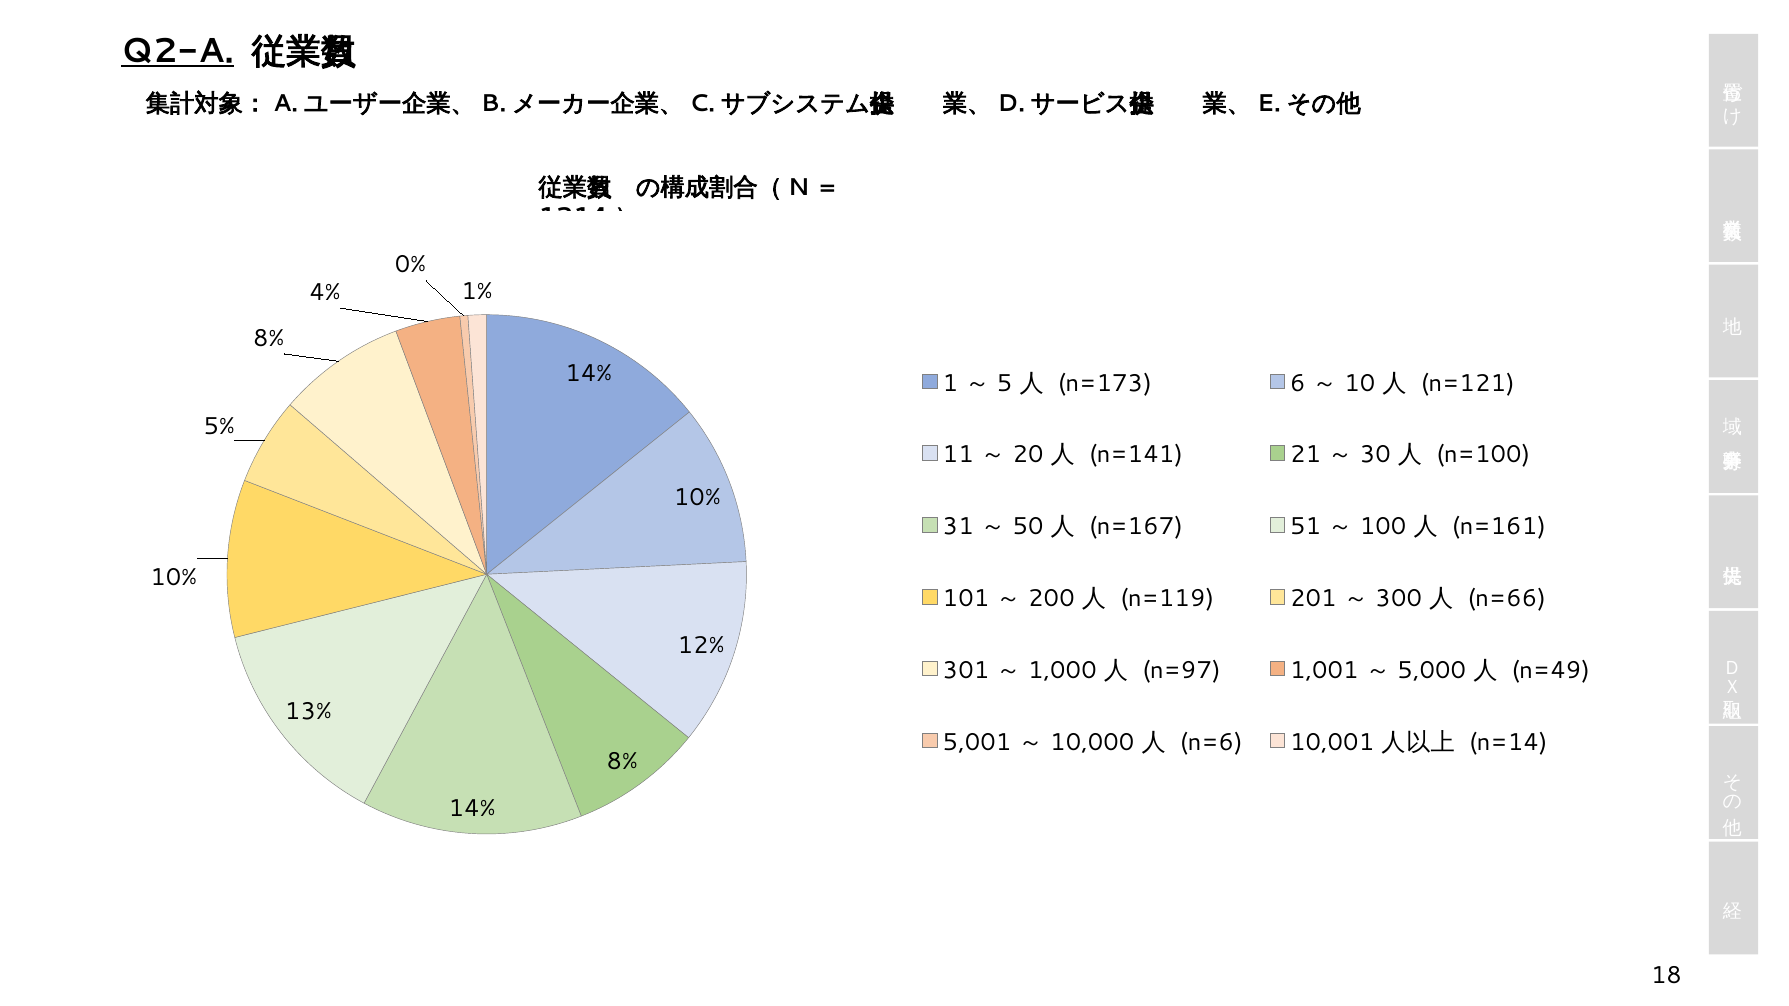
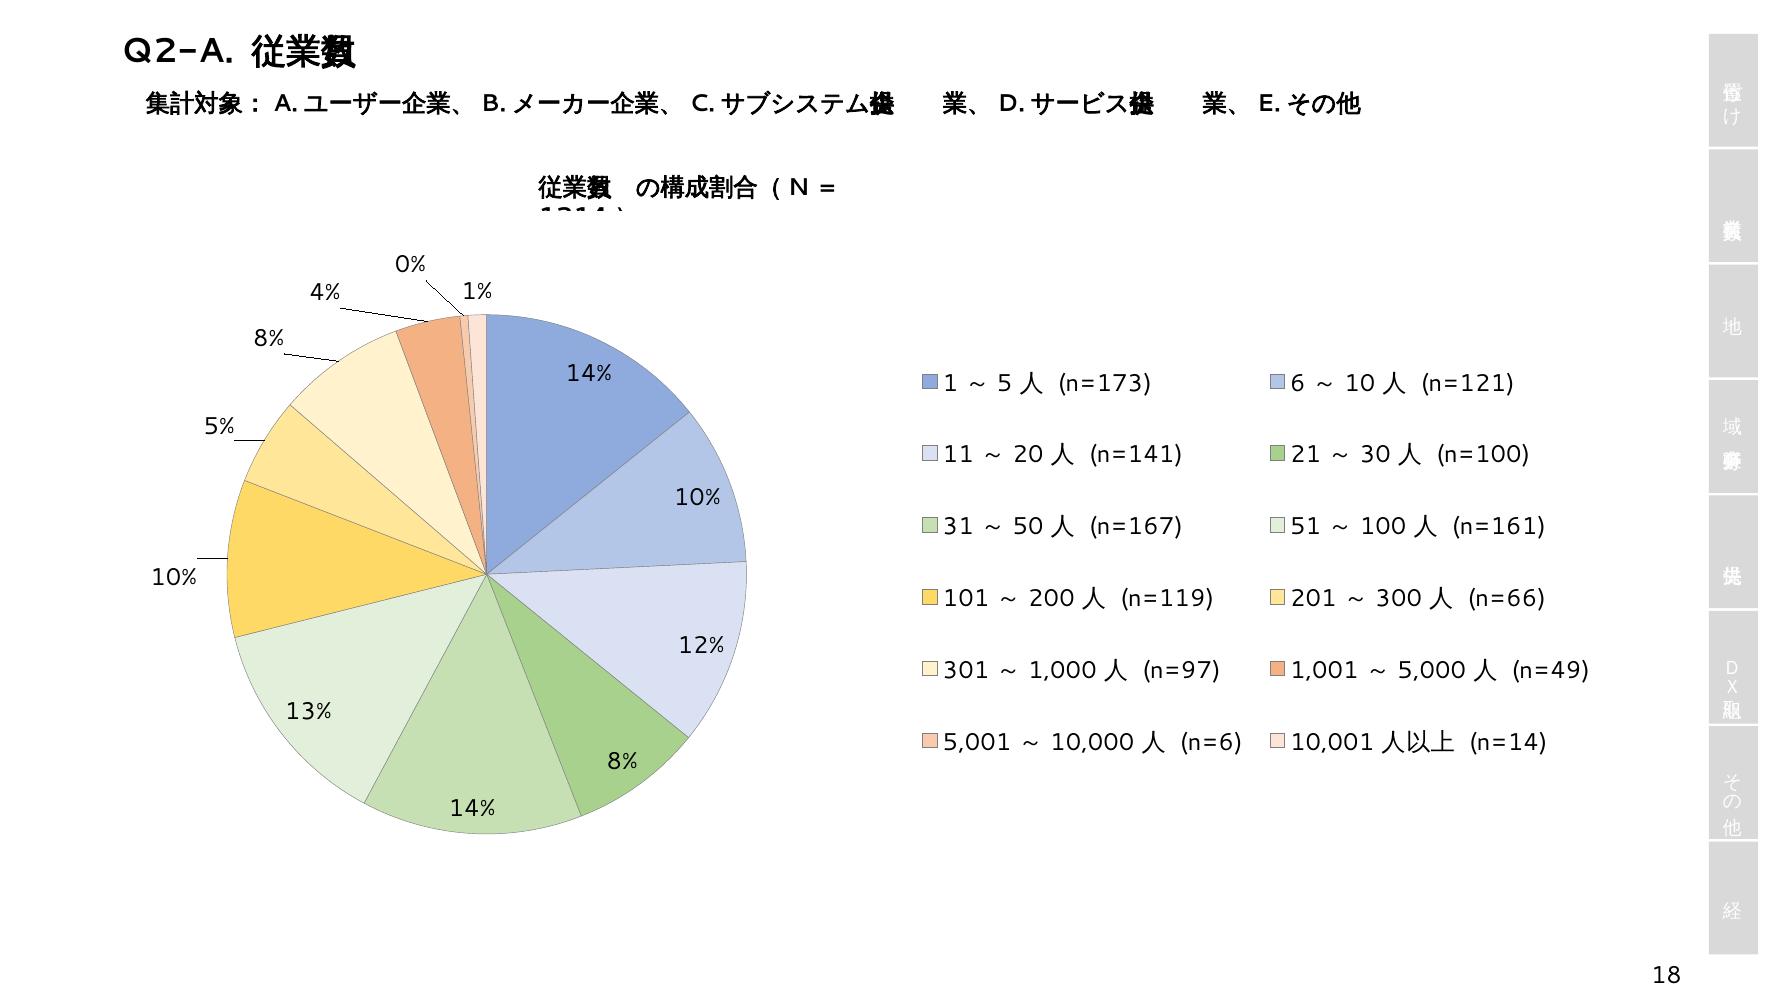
Q2-A underline: present -> none
